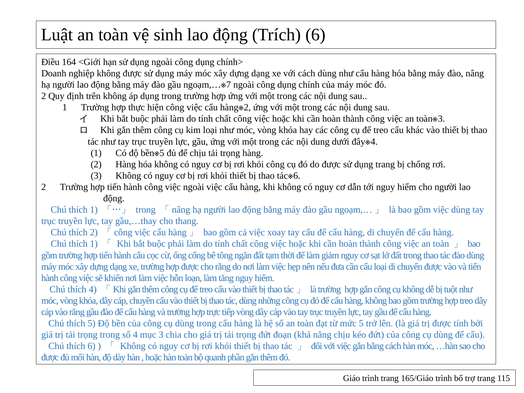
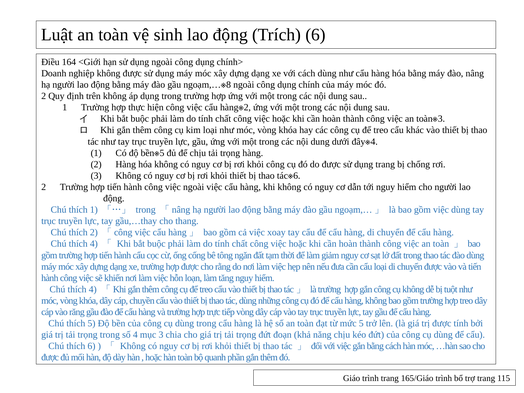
7: 7 -> 8
1 at (94, 244): 1 -> 4
